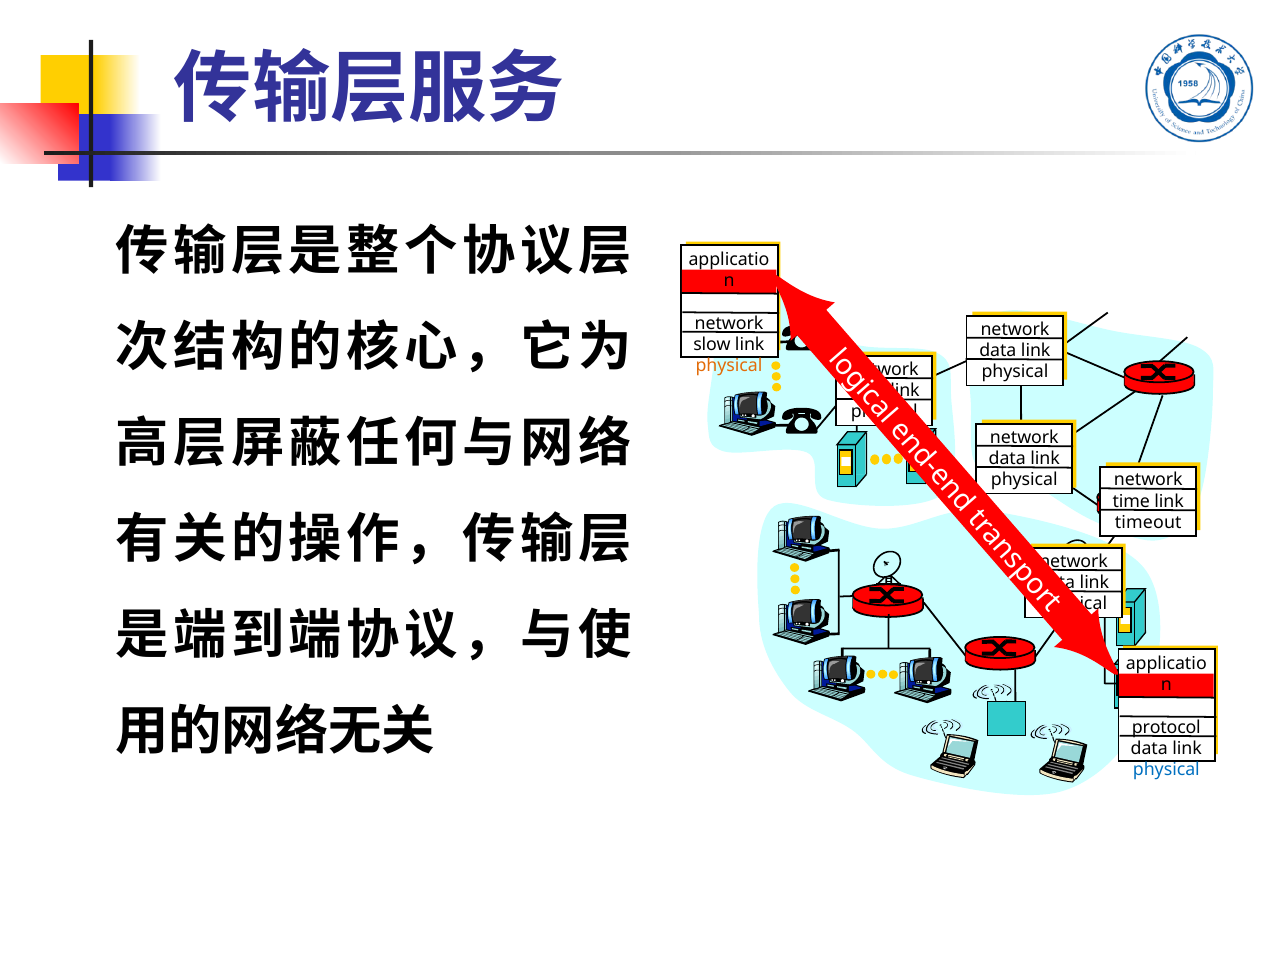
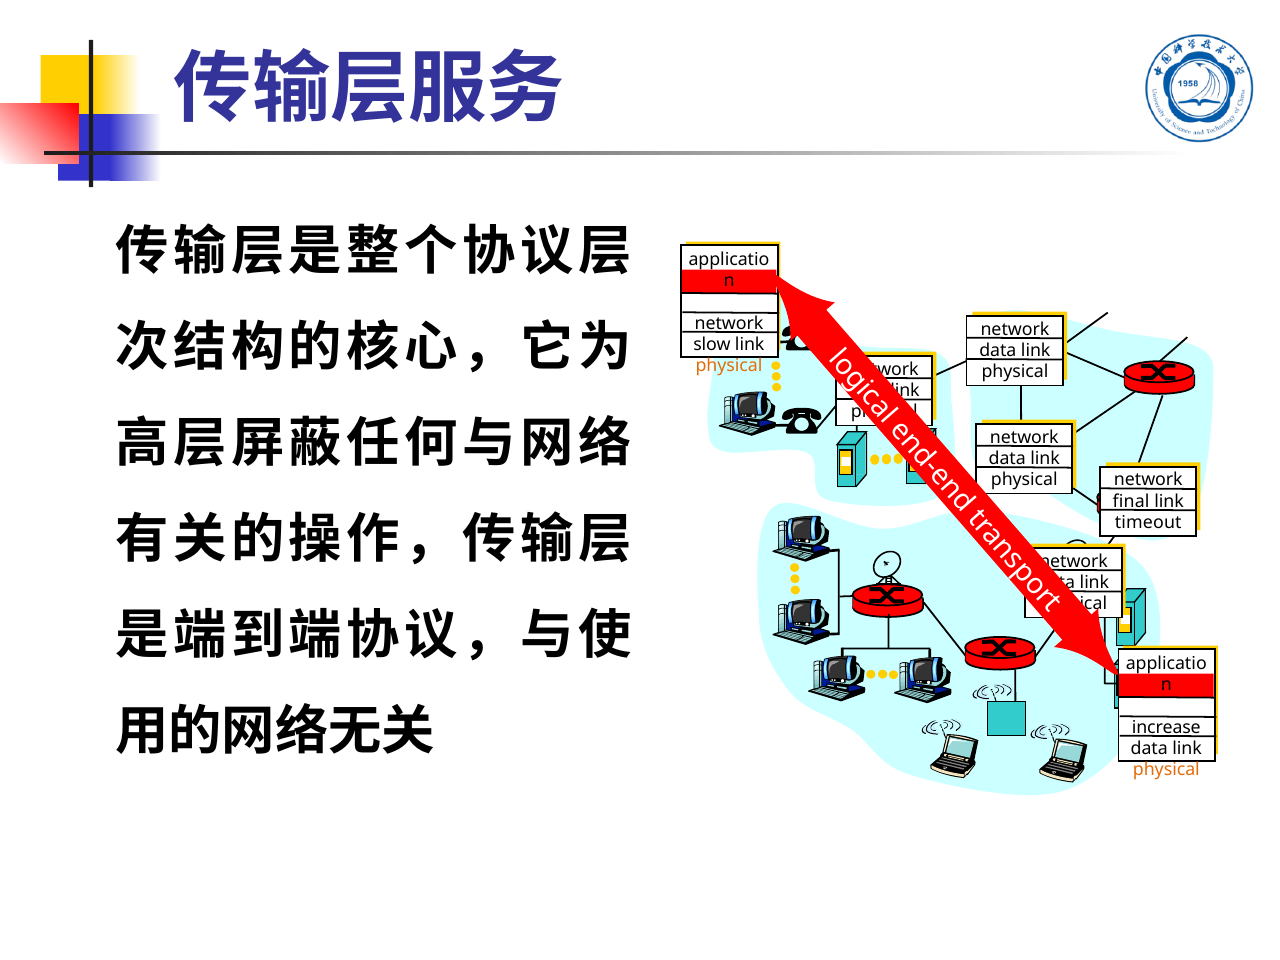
time: time -> final
protocol: protocol -> increase
physical at (1166, 770) colour: blue -> orange
